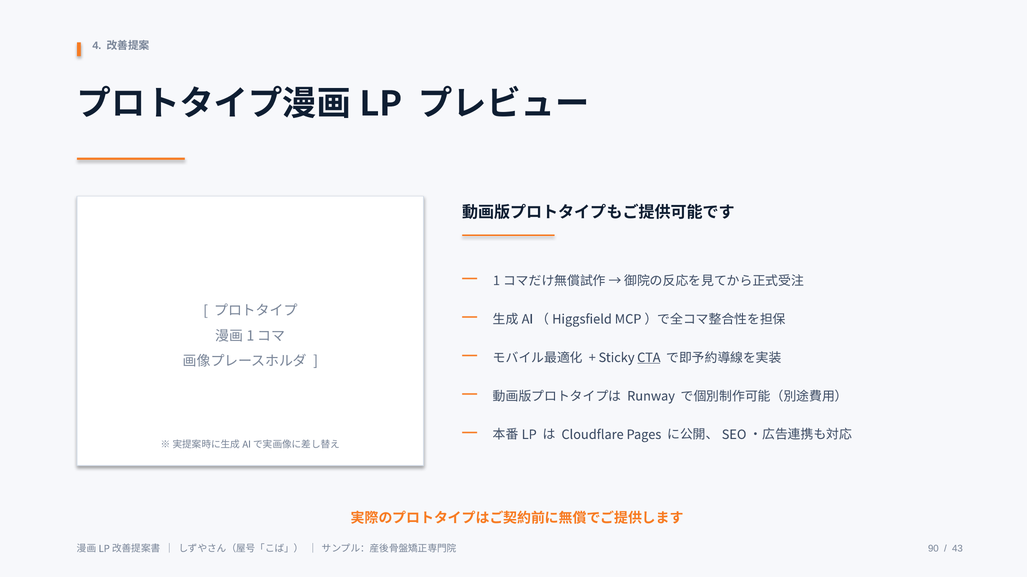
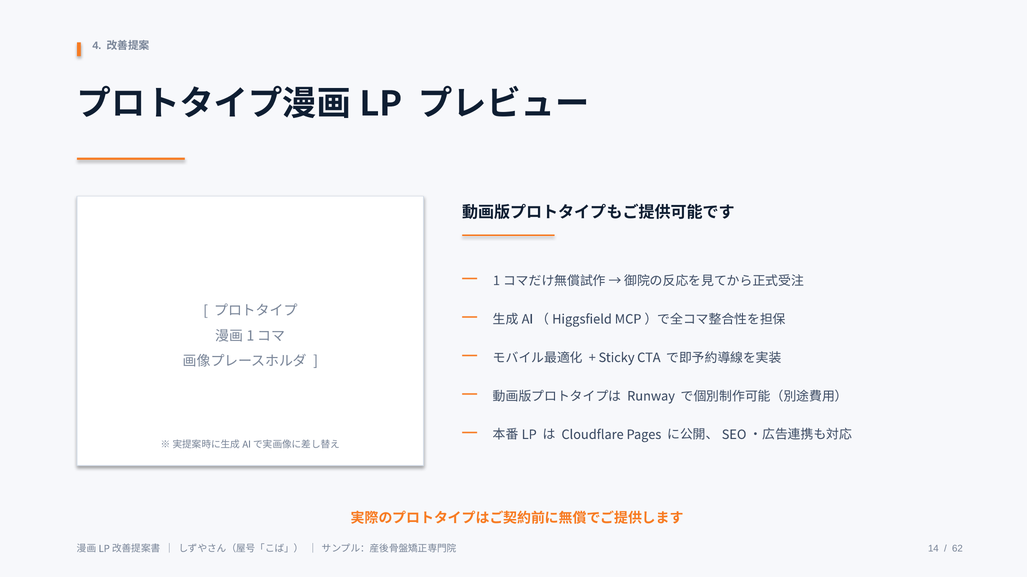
CTA underline: present -> none
90: 90 -> 14
43: 43 -> 62
